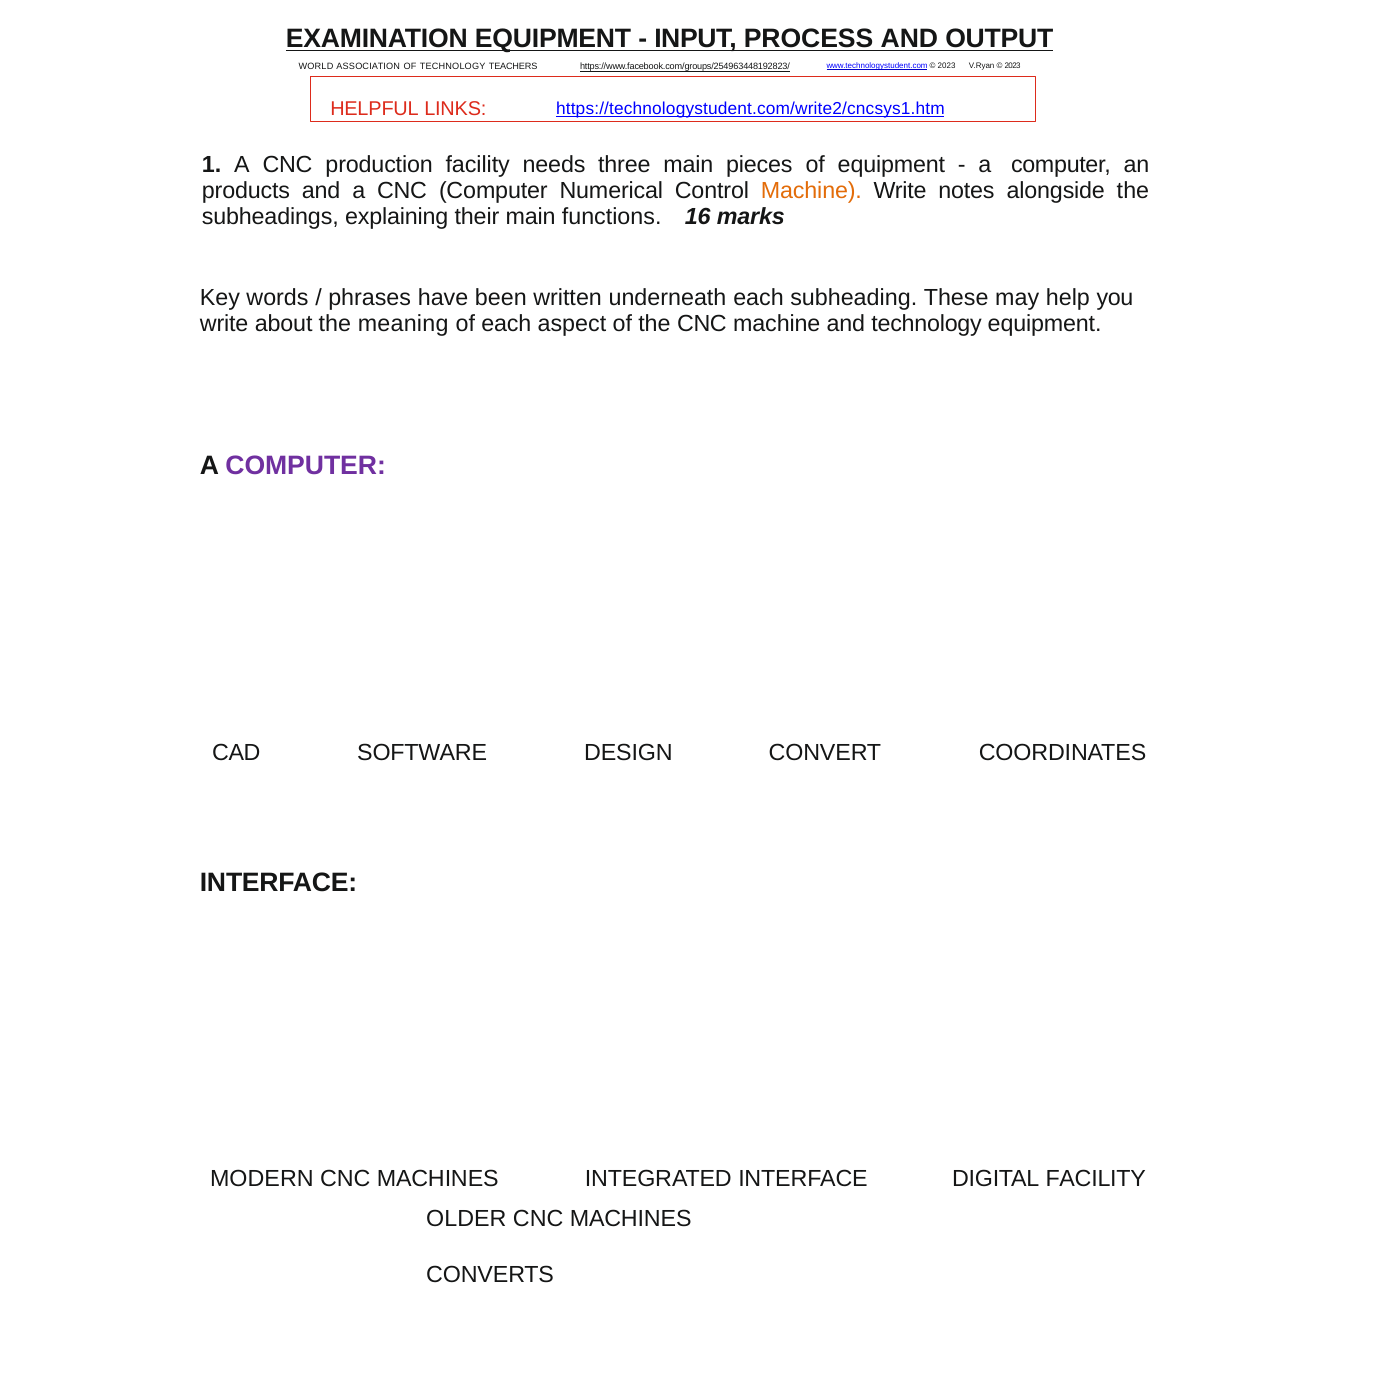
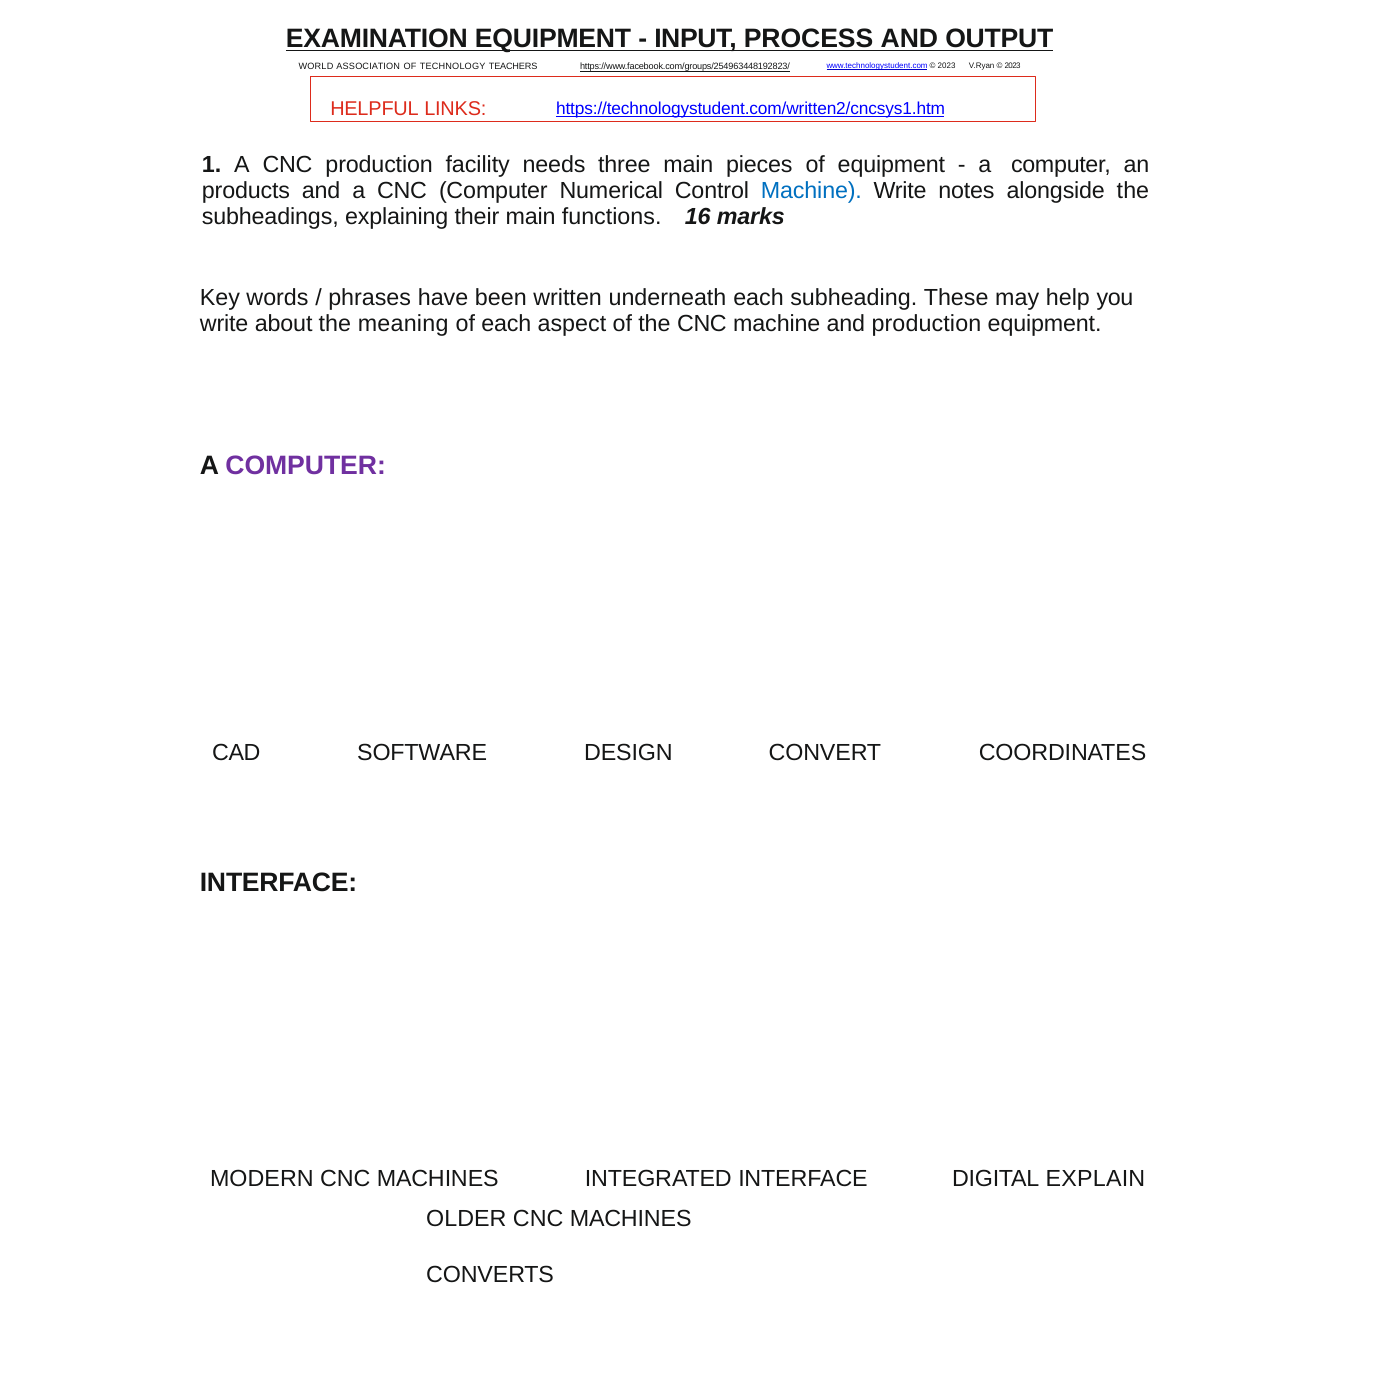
https://technologystudent.com/write2/cncsys1.htm: https://technologystudent.com/write2/cncsys1.htm -> https://technologystudent.com/written2/cncsys1.htm
Machine at (811, 190) colour: orange -> blue
and technology: technology -> production
DIGITAL FACILITY: FACILITY -> EXPLAIN
